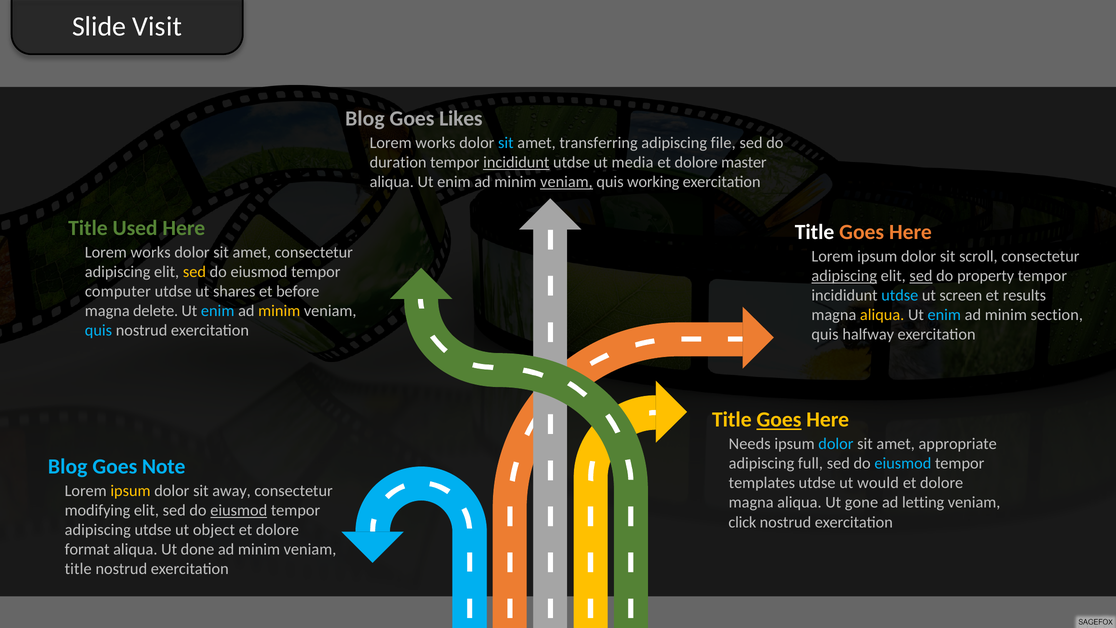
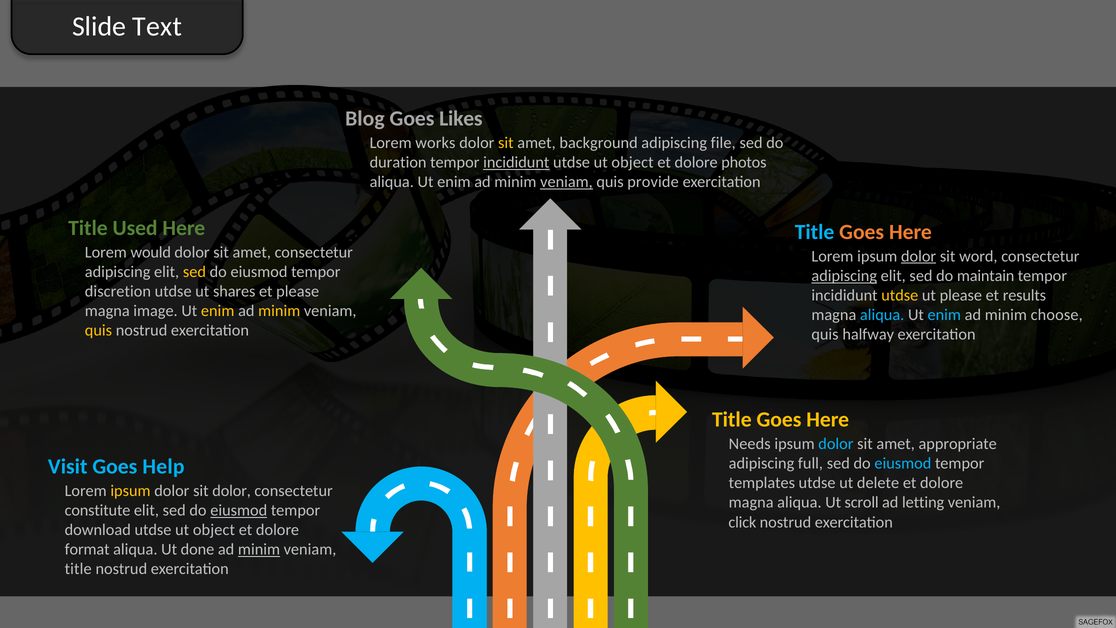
Visit: Visit -> Text
sit at (506, 143) colour: light blue -> yellow
transferring: transferring -> background
media at (633, 162): media -> object
master: master -> photos
working: working -> provide
Title at (815, 232) colour: white -> light blue
works at (151, 252): works -> would
dolor at (919, 256) underline: none -> present
scroll: scroll -> word
sed at (921, 276) underline: present -> none
property: property -> maintain
computer: computer -> discretion
et before: before -> please
utdse at (900, 295) colour: light blue -> yellow
ut screen: screen -> please
delete: delete -> image
enim at (218, 311) colour: light blue -> yellow
aliqua at (882, 315) colour: yellow -> light blue
section: section -> choose
quis at (98, 330) colour: light blue -> yellow
Goes at (779, 420) underline: present -> none
Blog at (68, 467): Blog -> Visit
Note: Note -> Help
would: would -> delete
sit away: away -> dolor
gone: gone -> scroll
modifying: modifying -> constitute
adipiscing at (98, 530): adipiscing -> download
minim at (259, 549) underline: none -> present
